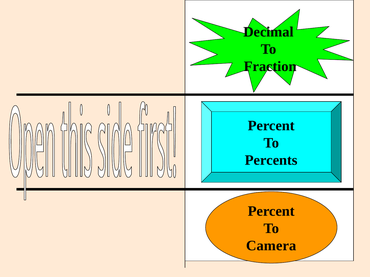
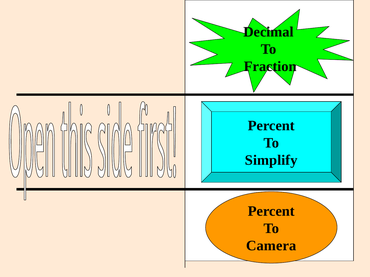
Percents: Percents -> Simplify
